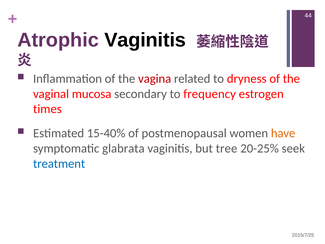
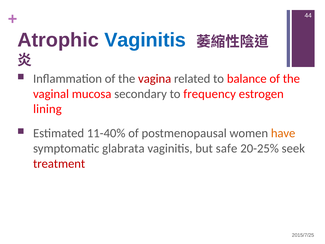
Vaginitis at (145, 40) colour: black -> blue
dryness: dryness -> balance
times: times -> lining
15-40%: 15-40% -> 11-40%
tree: tree -> safe
treatment colour: blue -> red
